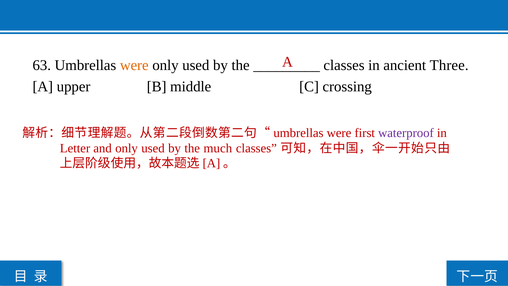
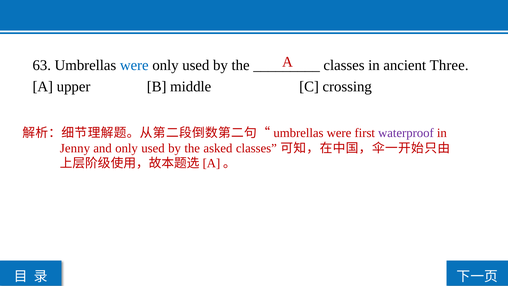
were at (134, 65) colour: orange -> blue
Letter: Letter -> Jenny
much: much -> asked
